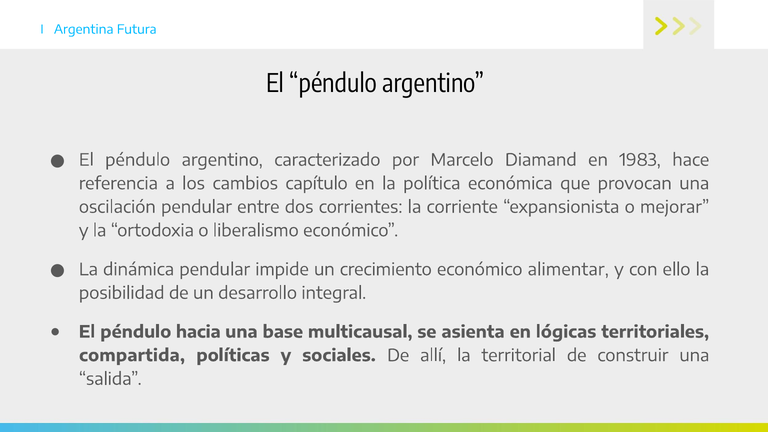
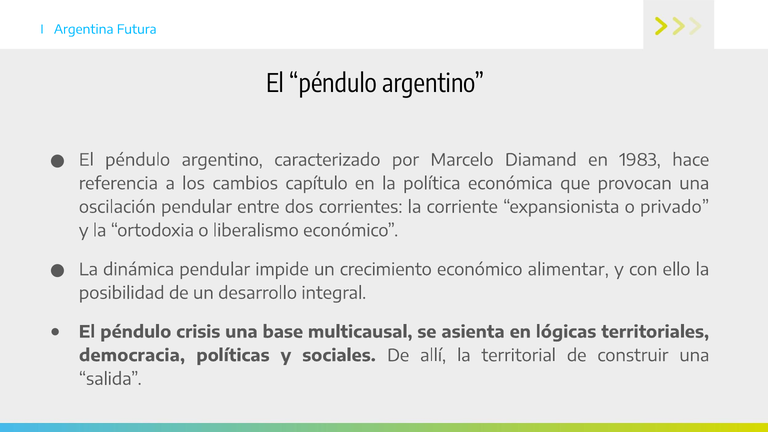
mejorar: mejorar -> privado
hacia: hacia -> crisis
compartida: compartida -> democracia
